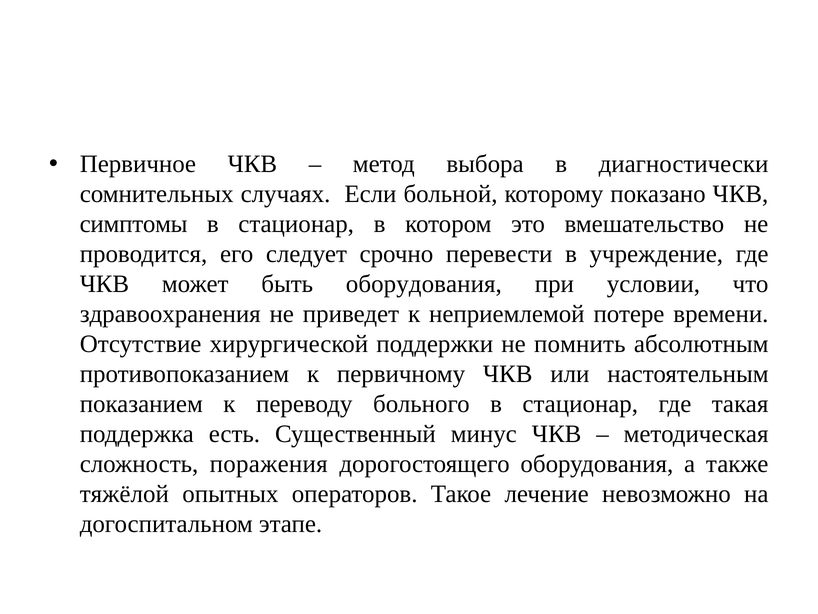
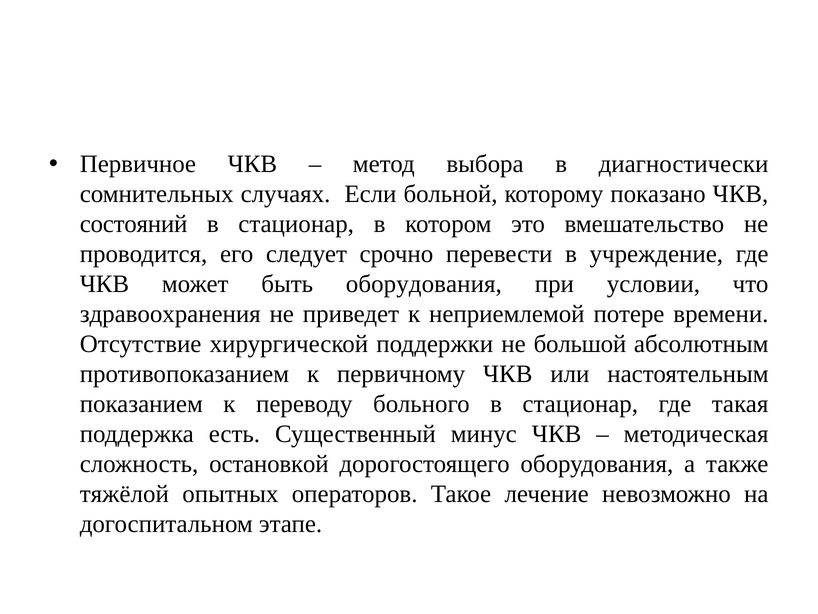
симптомы: симптомы -> состояний
помнить: помнить -> большой
поражения: поражения -> остановкой
